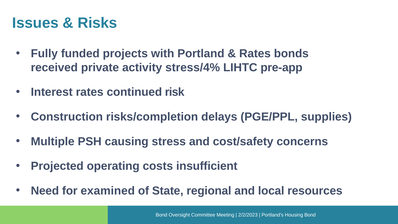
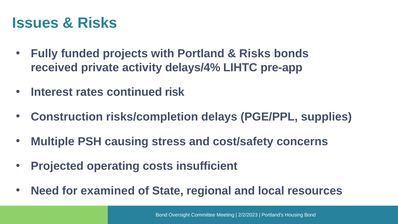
Rates at (255, 54): Rates -> Risks
stress/4%: stress/4% -> delays/4%
